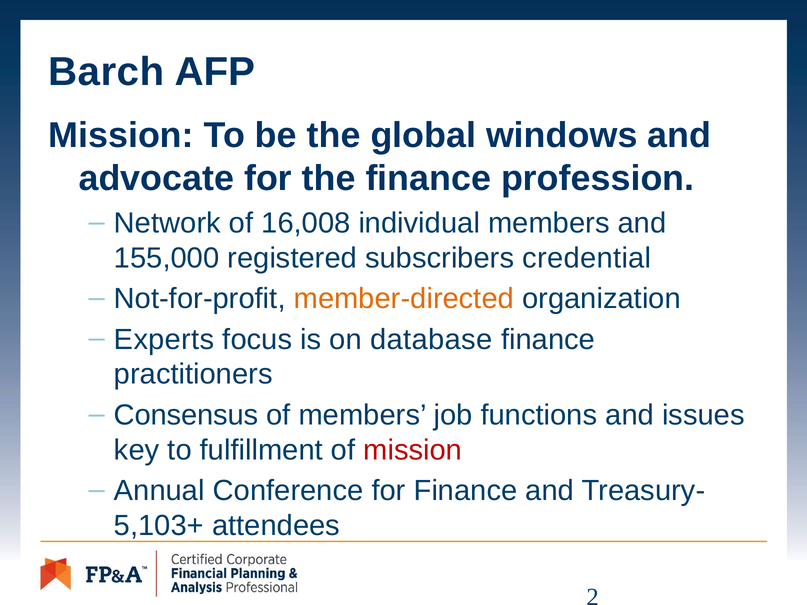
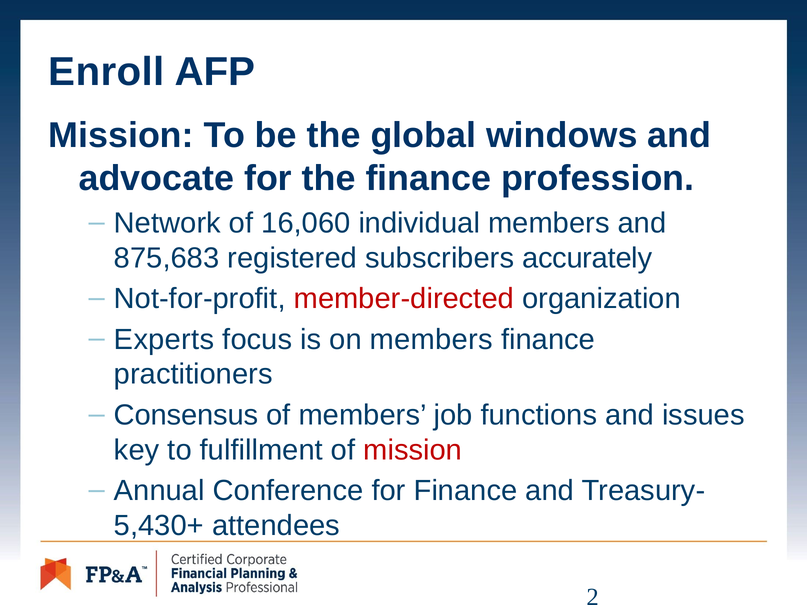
Barch: Barch -> Enroll
16,008: 16,008 -> 16,060
155,000: 155,000 -> 875,683
credential: credential -> accurately
member-directed colour: orange -> red
on database: database -> members
5,103+: 5,103+ -> 5,430+
